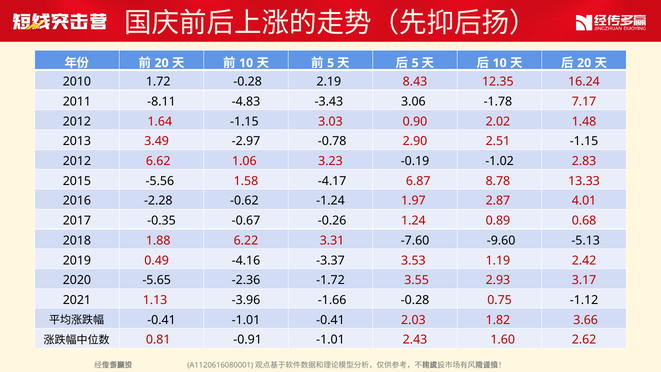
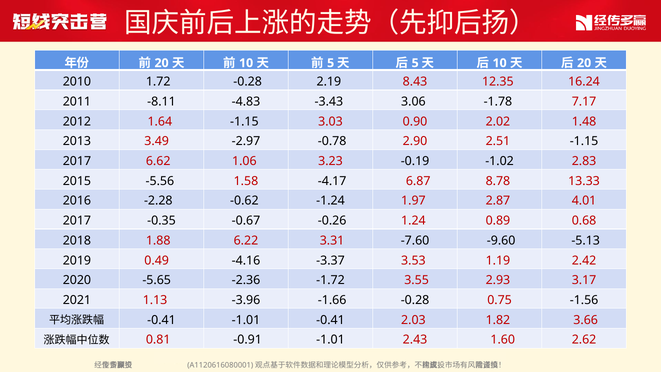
2012 at (77, 161): 2012 -> 2017
-1.12: -1.12 -> -1.56
